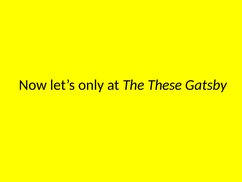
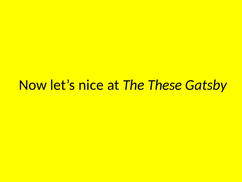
only: only -> nice
